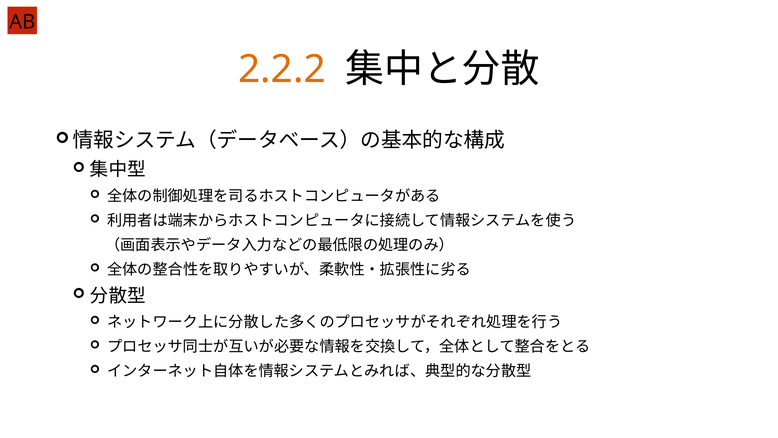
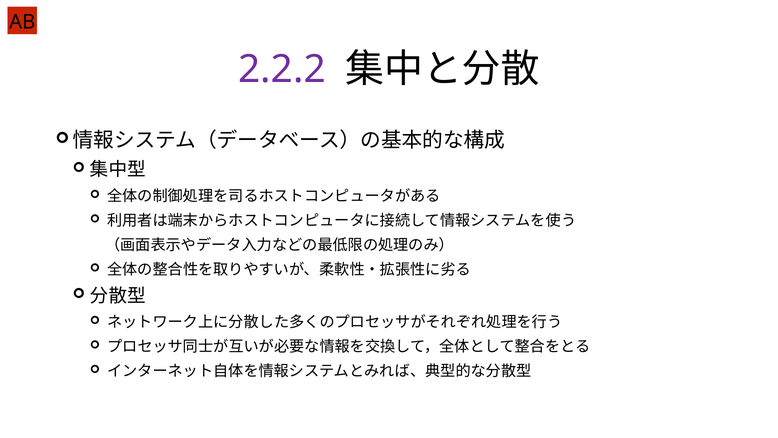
2.2.2 colour: orange -> purple
